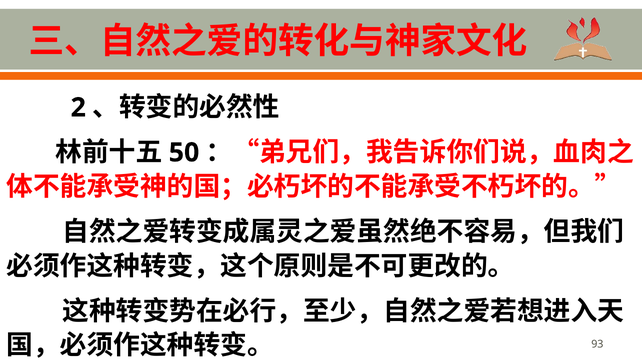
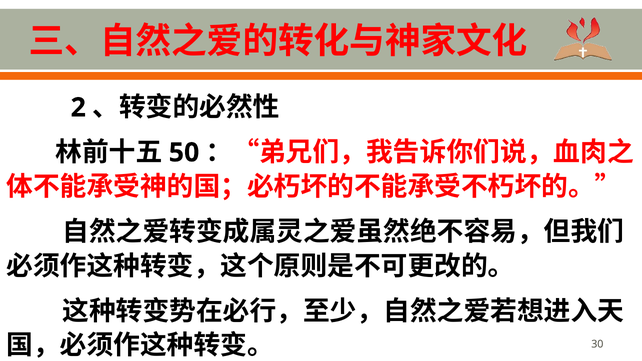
93: 93 -> 30
